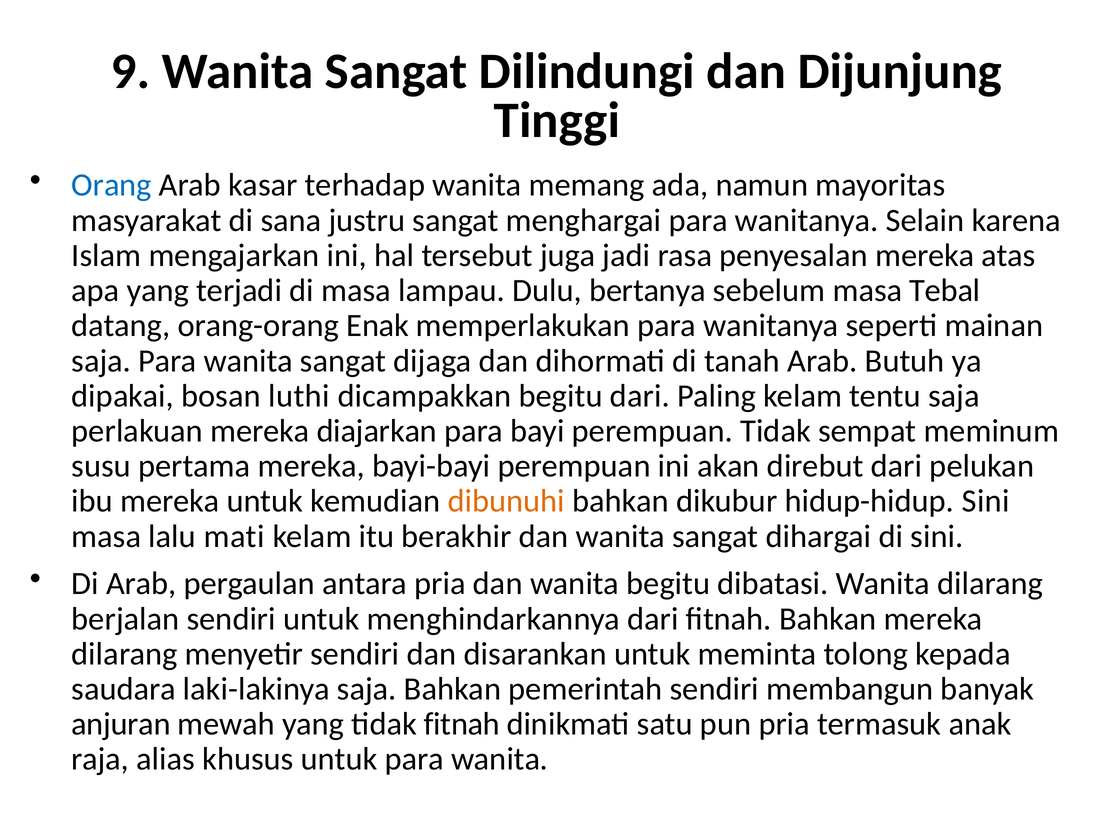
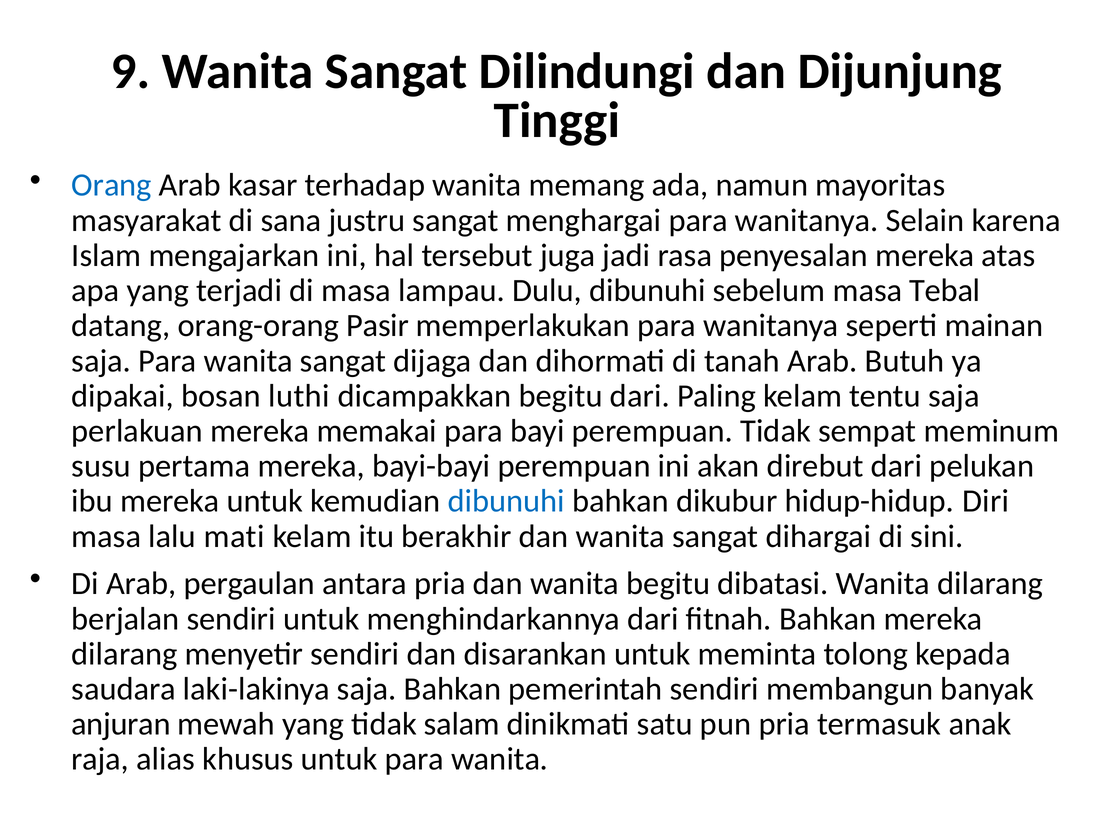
Dulu bertanya: bertanya -> dibunuhi
Enak: Enak -> Pasir
diajarkan: diajarkan -> memakai
dibunuhi at (506, 501) colour: orange -> blue
hidup-hidup Sini: Sini -> Diri
tidak fitnah: fitnah -> salam
